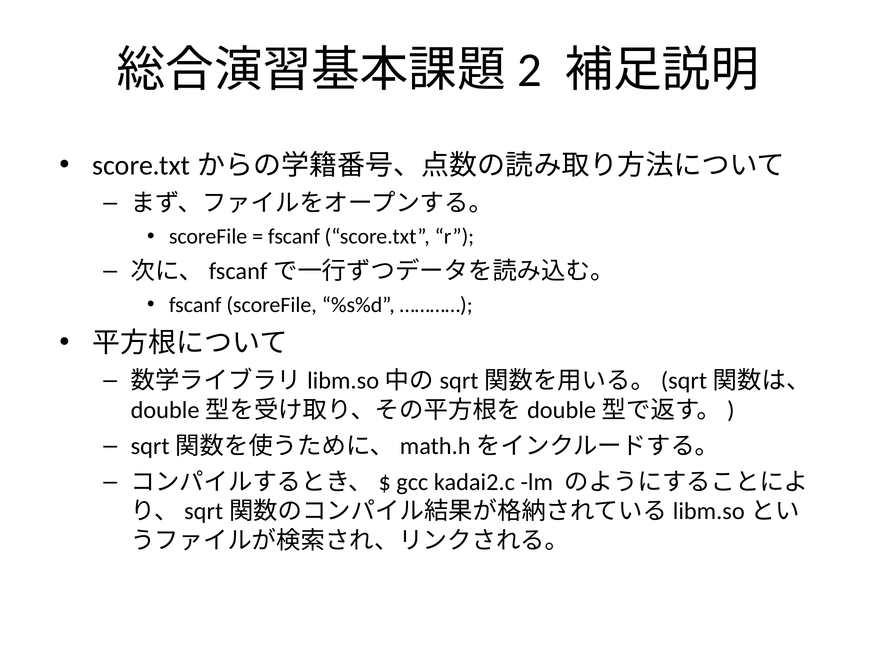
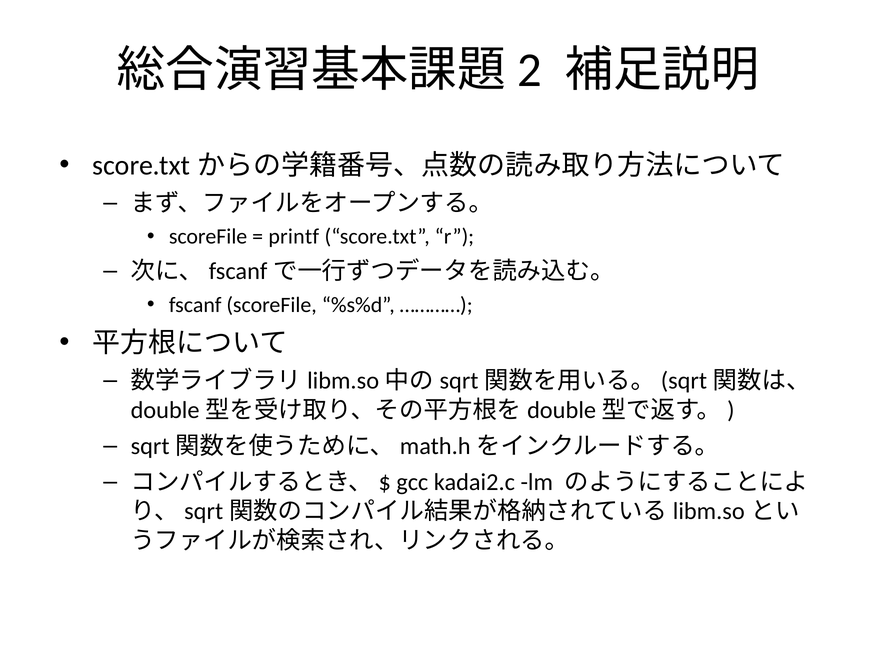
fscanf at (294, 237): fscanf -> printf
